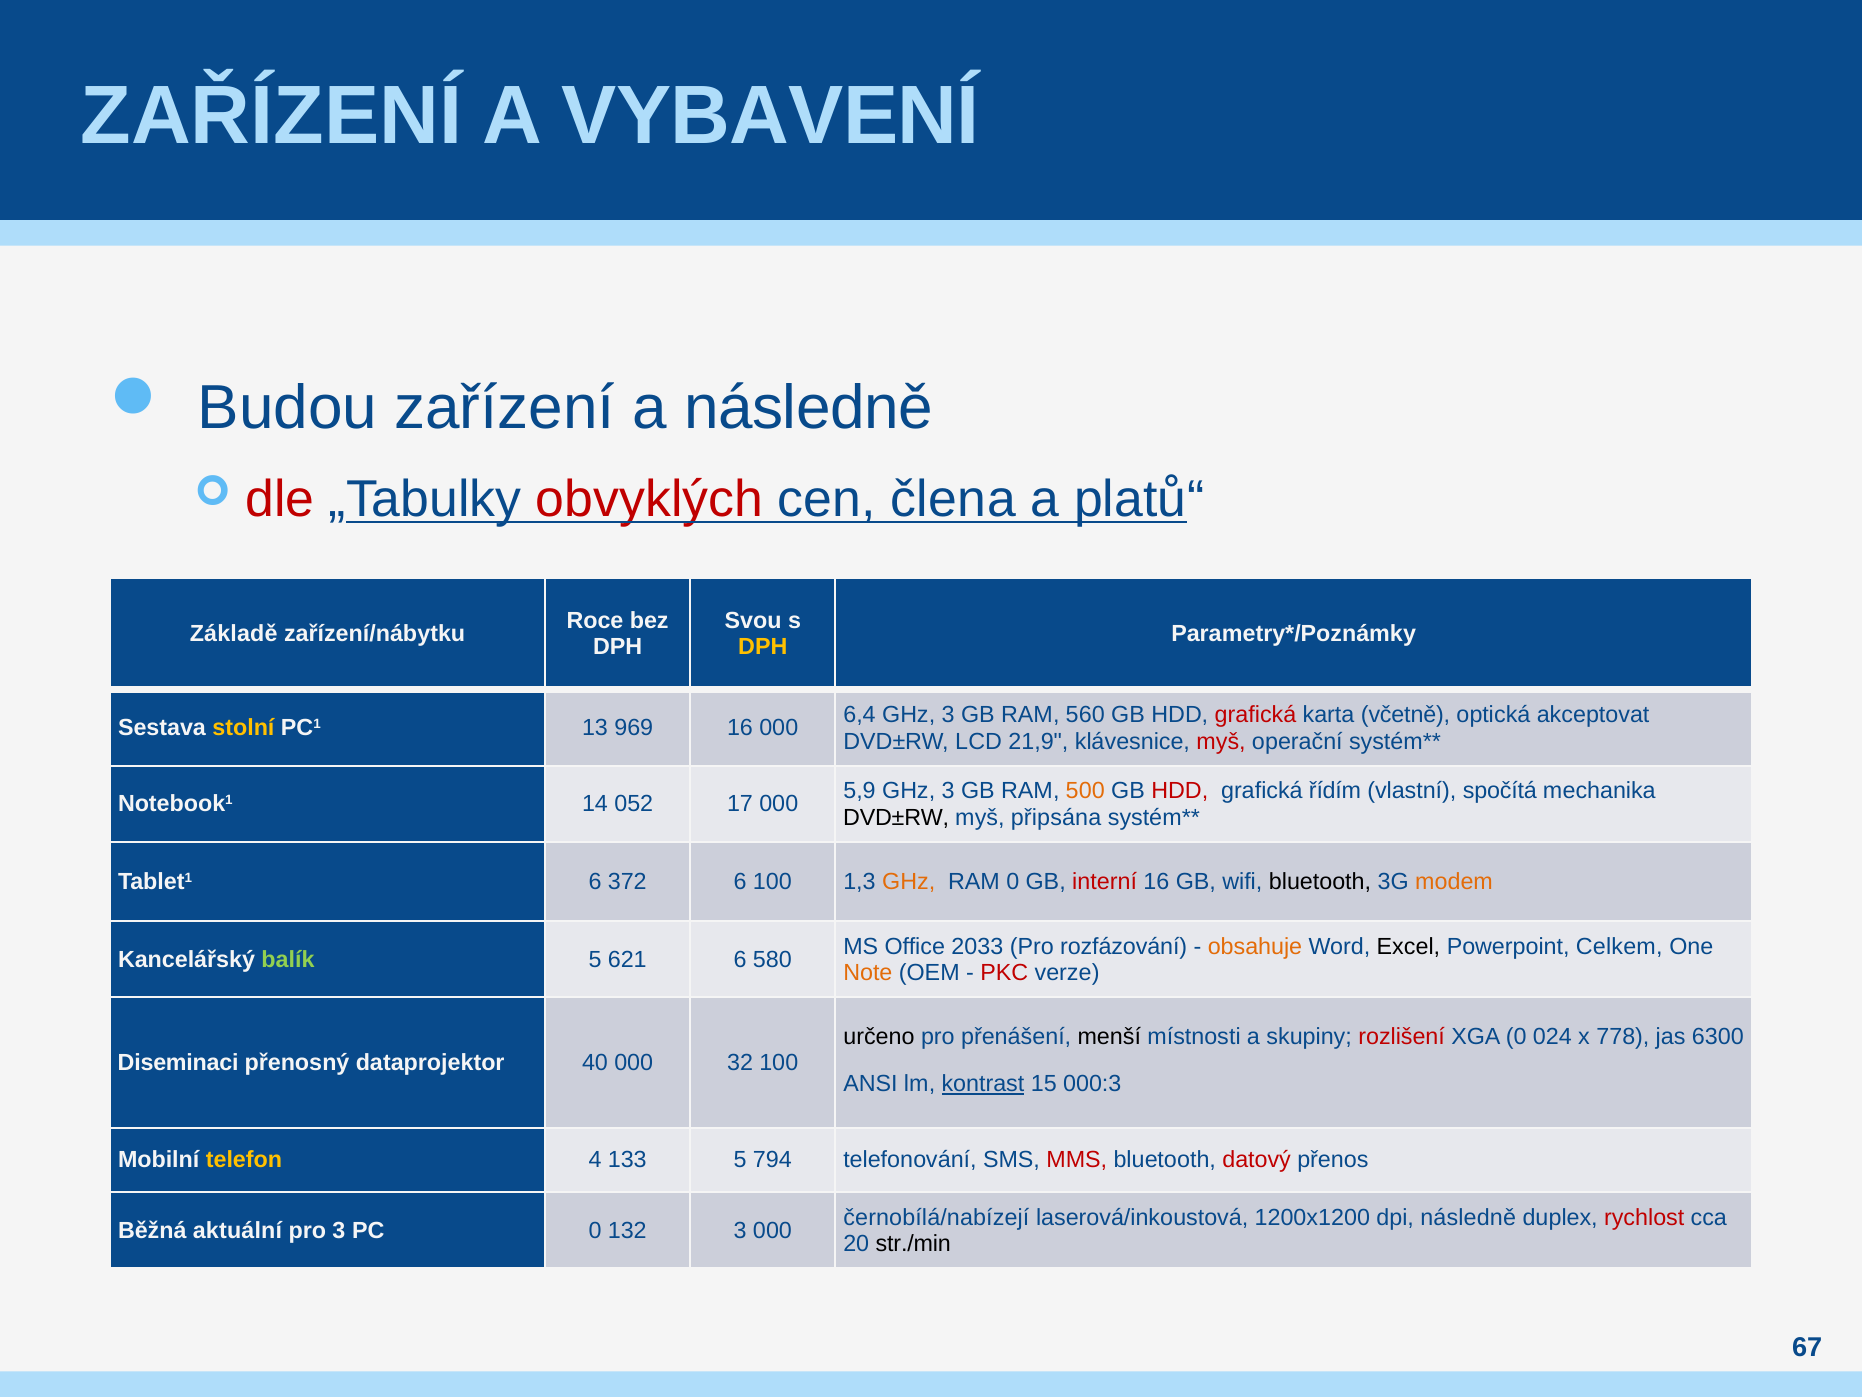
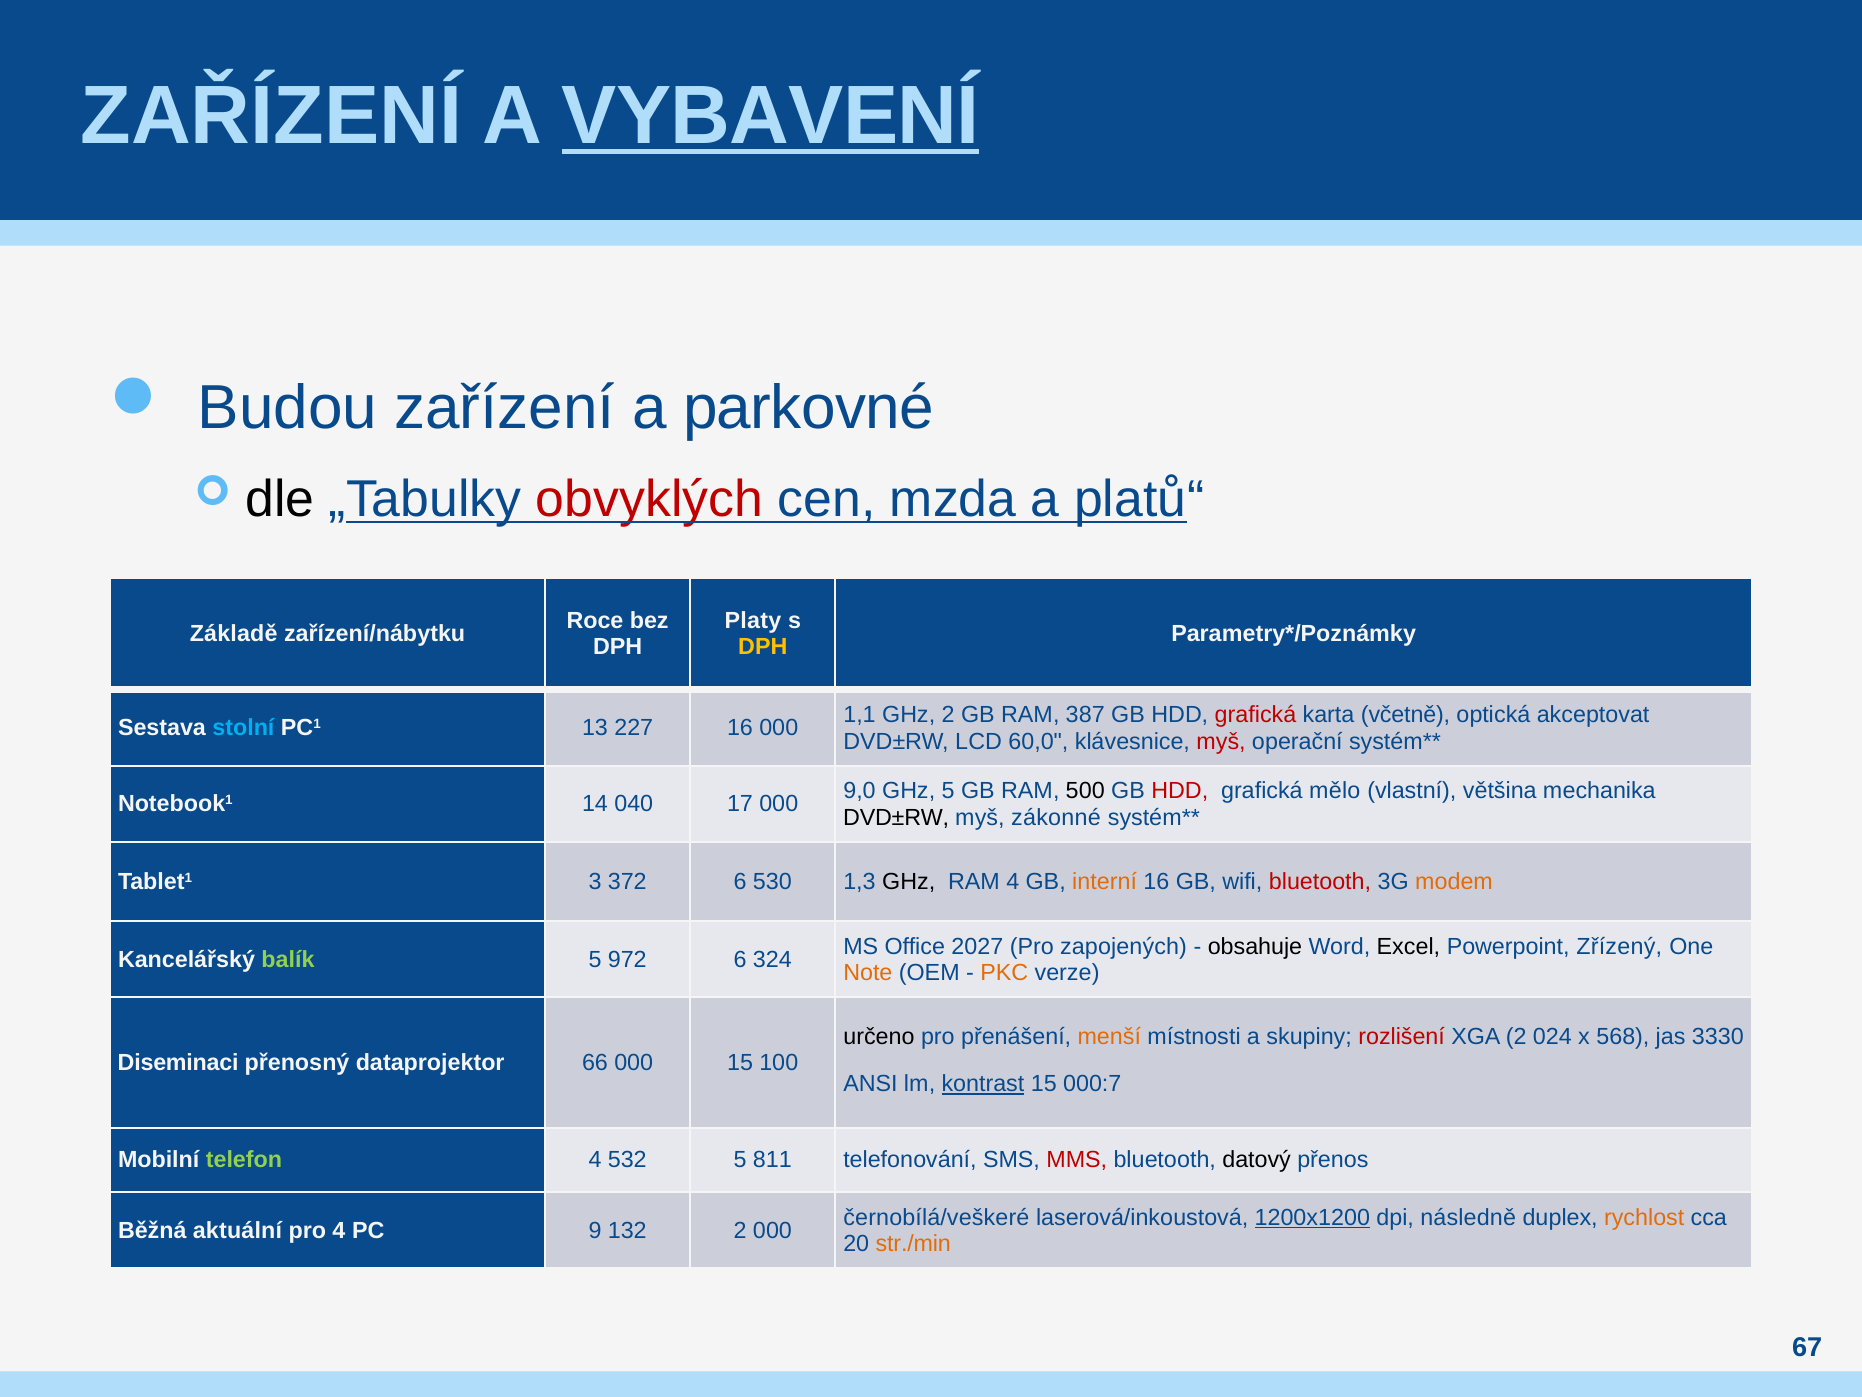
VYBAVENÍ underline: none -> present
a následně: následně -> parkovné
dle colour: red -> black
člena: člena -> mzda
Svou: Svou -> Platy
6,4: 6,4 -> 1,1
3 at (948, 715): 3 -> 2
560: 560 -> 387
stolní colour: yellow -> light blue
969: 969 -> 227
21,9: 21,9 -> 60,0
5,9: 5,9 -> 9,0
3 at (948, 791): 3 -> 5
500 colour: orange -> black
řídím: řídím -> mělo
spočítá: spočítá -> většina
052: 052 -> 040
připsána: připsána -> zákonné
Tablet1 6: 6 -> 3
6 100: 100 -> 530
GHz at (909, 882) colour: orange -> black
RAM 0: 0 -> 4
interní colour: red -> orange
bluetooth at (1320, 882) colour: black -> red
2033: 2033 -> 2027
rozfázování: rozfázování -> zapojených
obsahuje colour: orange -> black
Celkem: Celkem -> Zřízený
621: 621 -> 972
580: 580 -> 324
PKC colour: red -> orange
menší colour: black -> orange
XGA 0: 0 -> 2
778: 778 -> 568
6300: 6300 -> 3330
40: 40 -> 66
000 32: 32 -> 15
000:3: 000:3 -> 000:7
telefon colour: yellow -> light green
133: 133 -> 532
794: 794 -> 811
datový colour: red -> black
černobílá/nabízejí: černobílá/nabízejí -> černobílá/veškeré
1200x1200 underline: none -> present
rychlost colour: red -> orange
pro 3: 3 -> 4
PC 0: 0 -> 9
132 3: 3 -> 2
str./min colour: black -> orange
